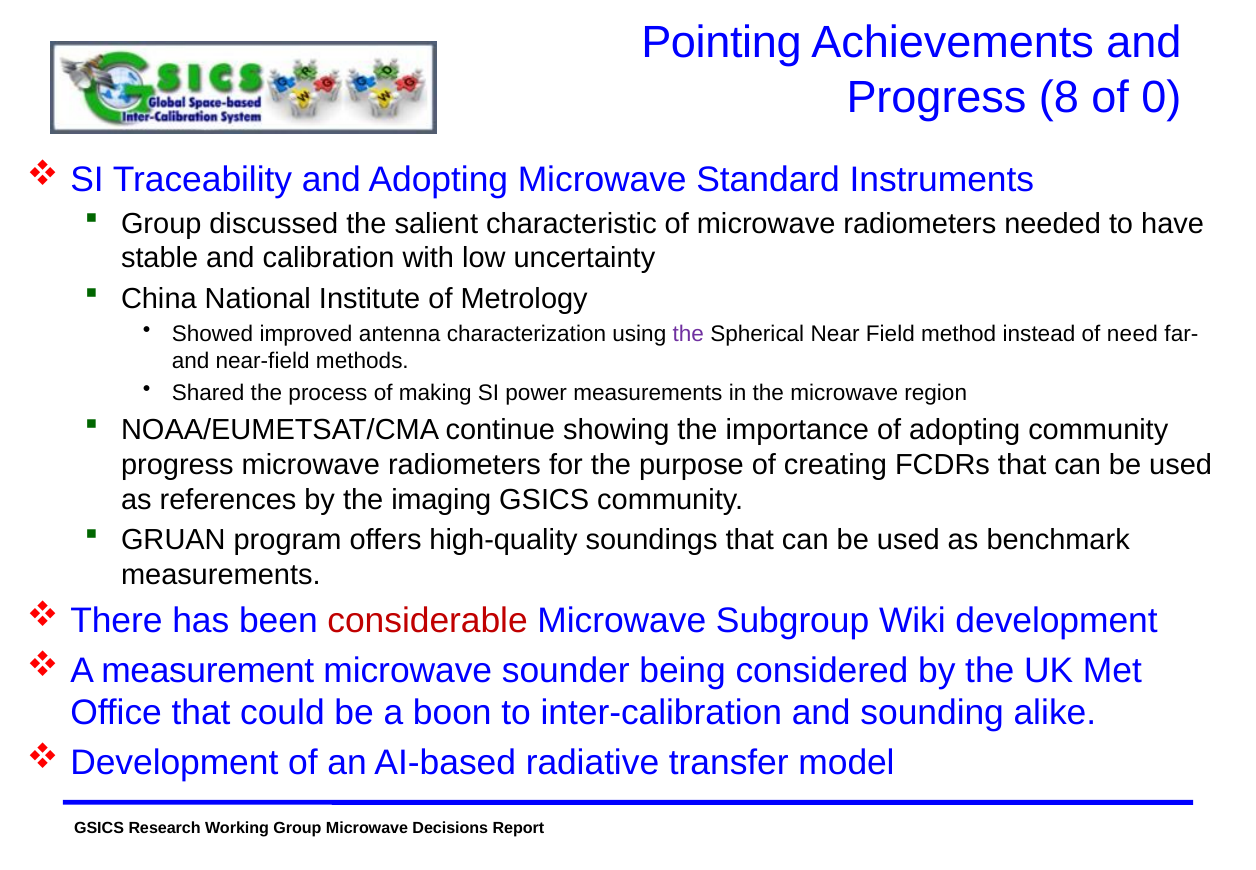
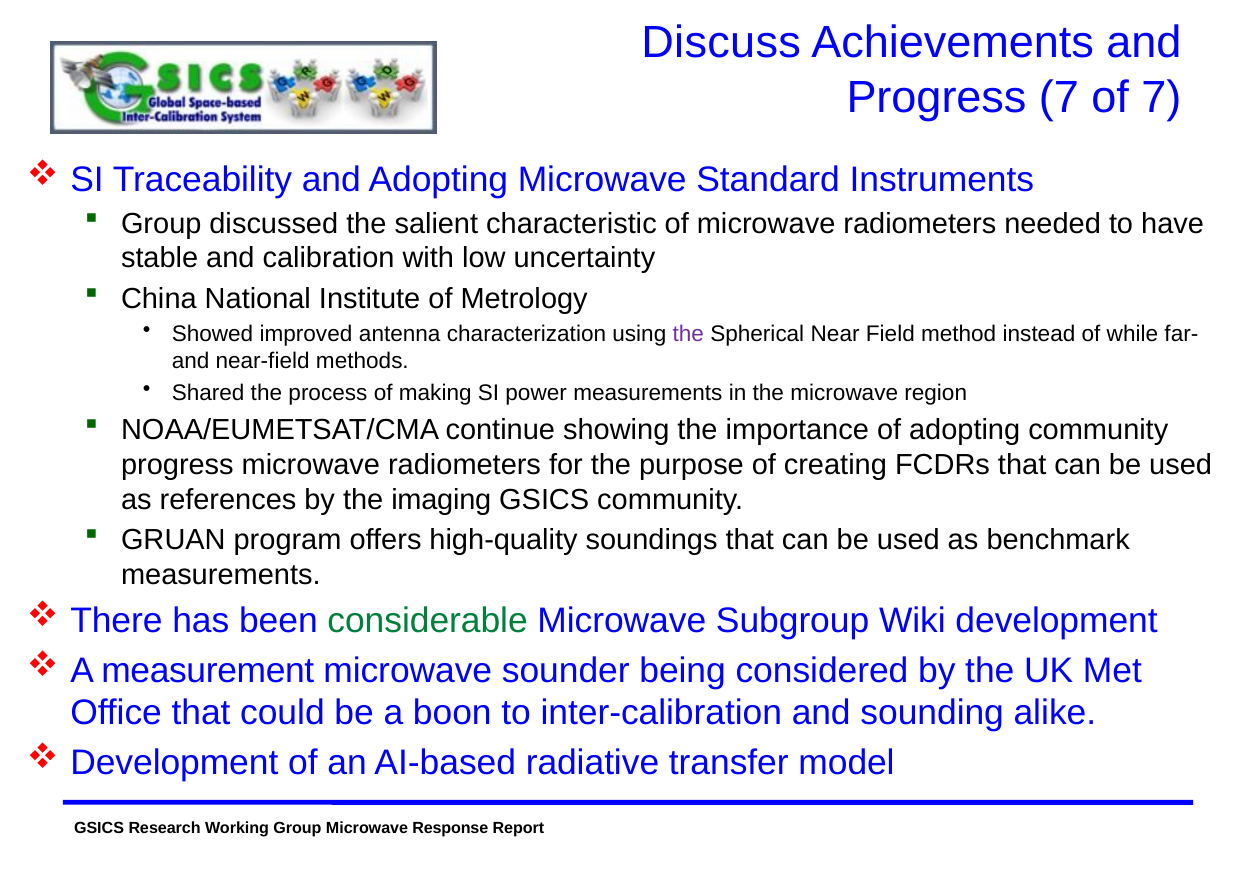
Pointing: Pointing -> Discuss
Progress 8: 8 -> 7
of 0: 0 -> 7
need: need -> while
considerable colour: red -> green
Decisions: Decisions -> Response
